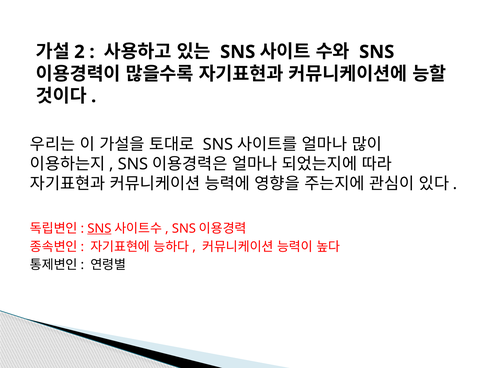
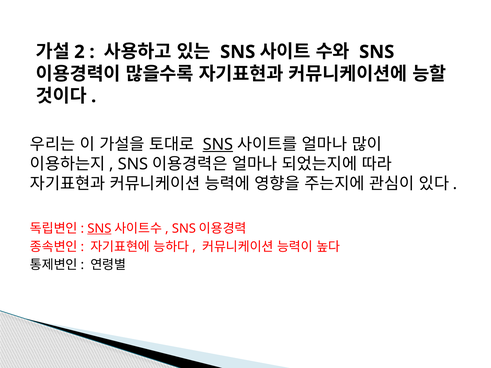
SNS at (218, 144) underline: none -> present
